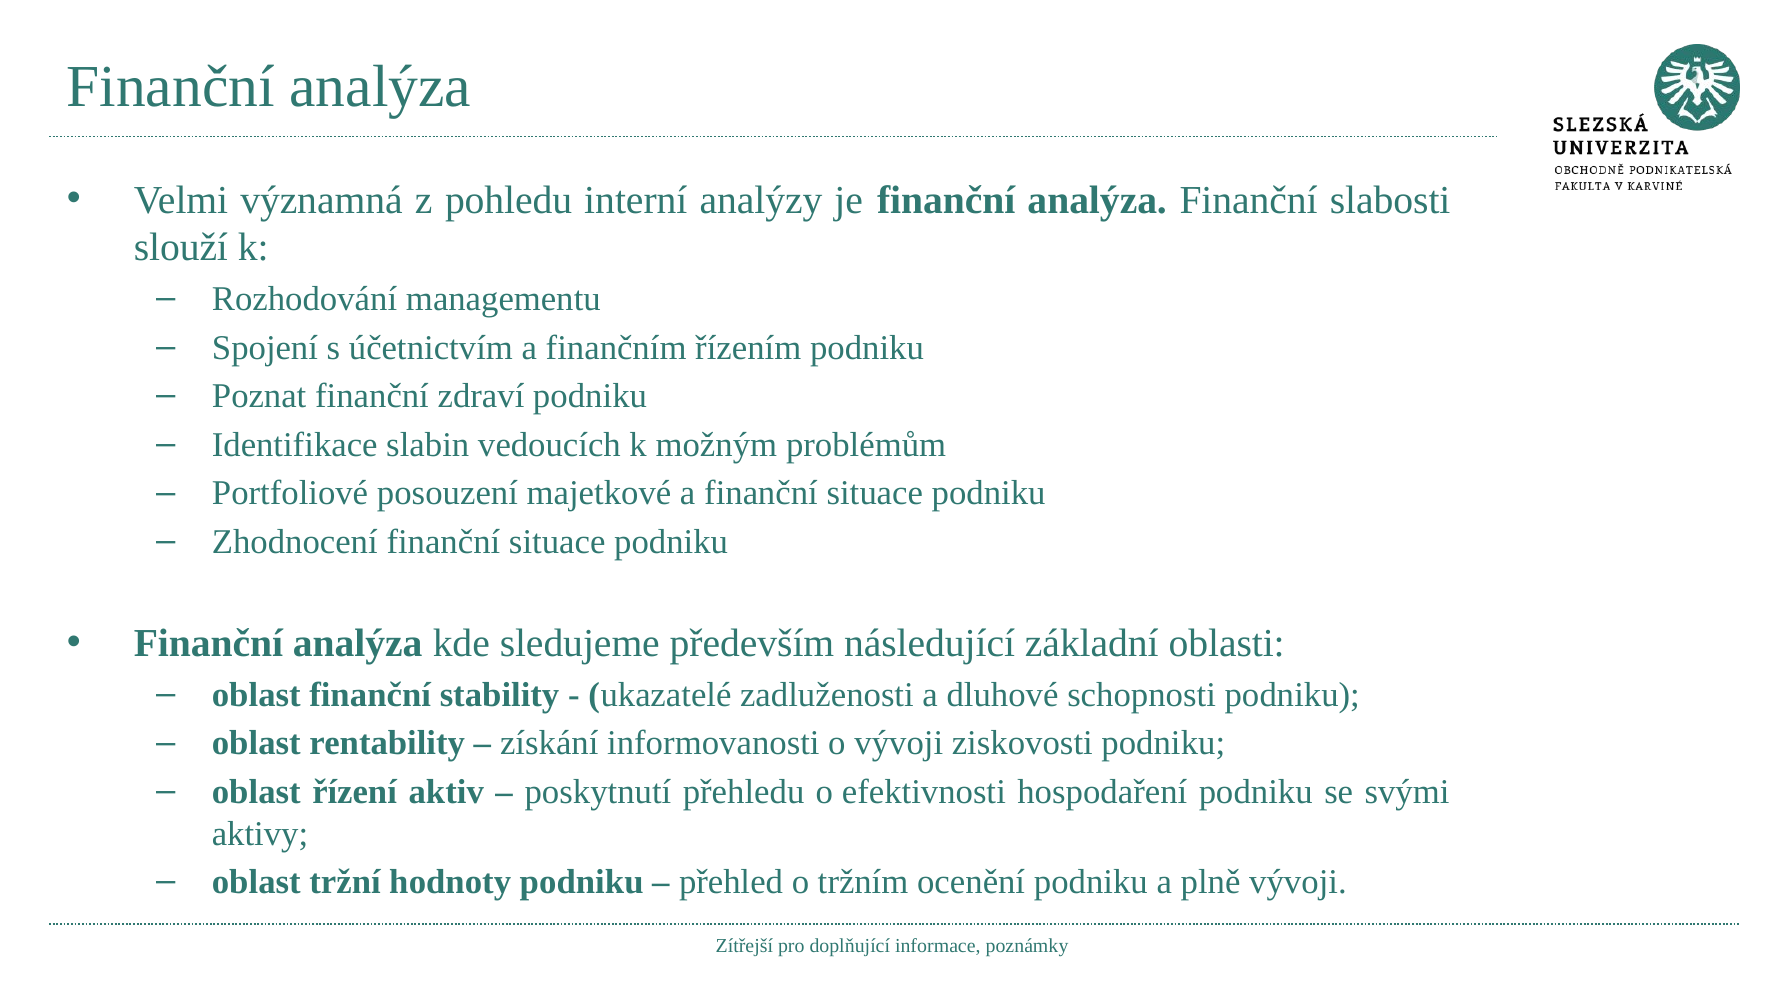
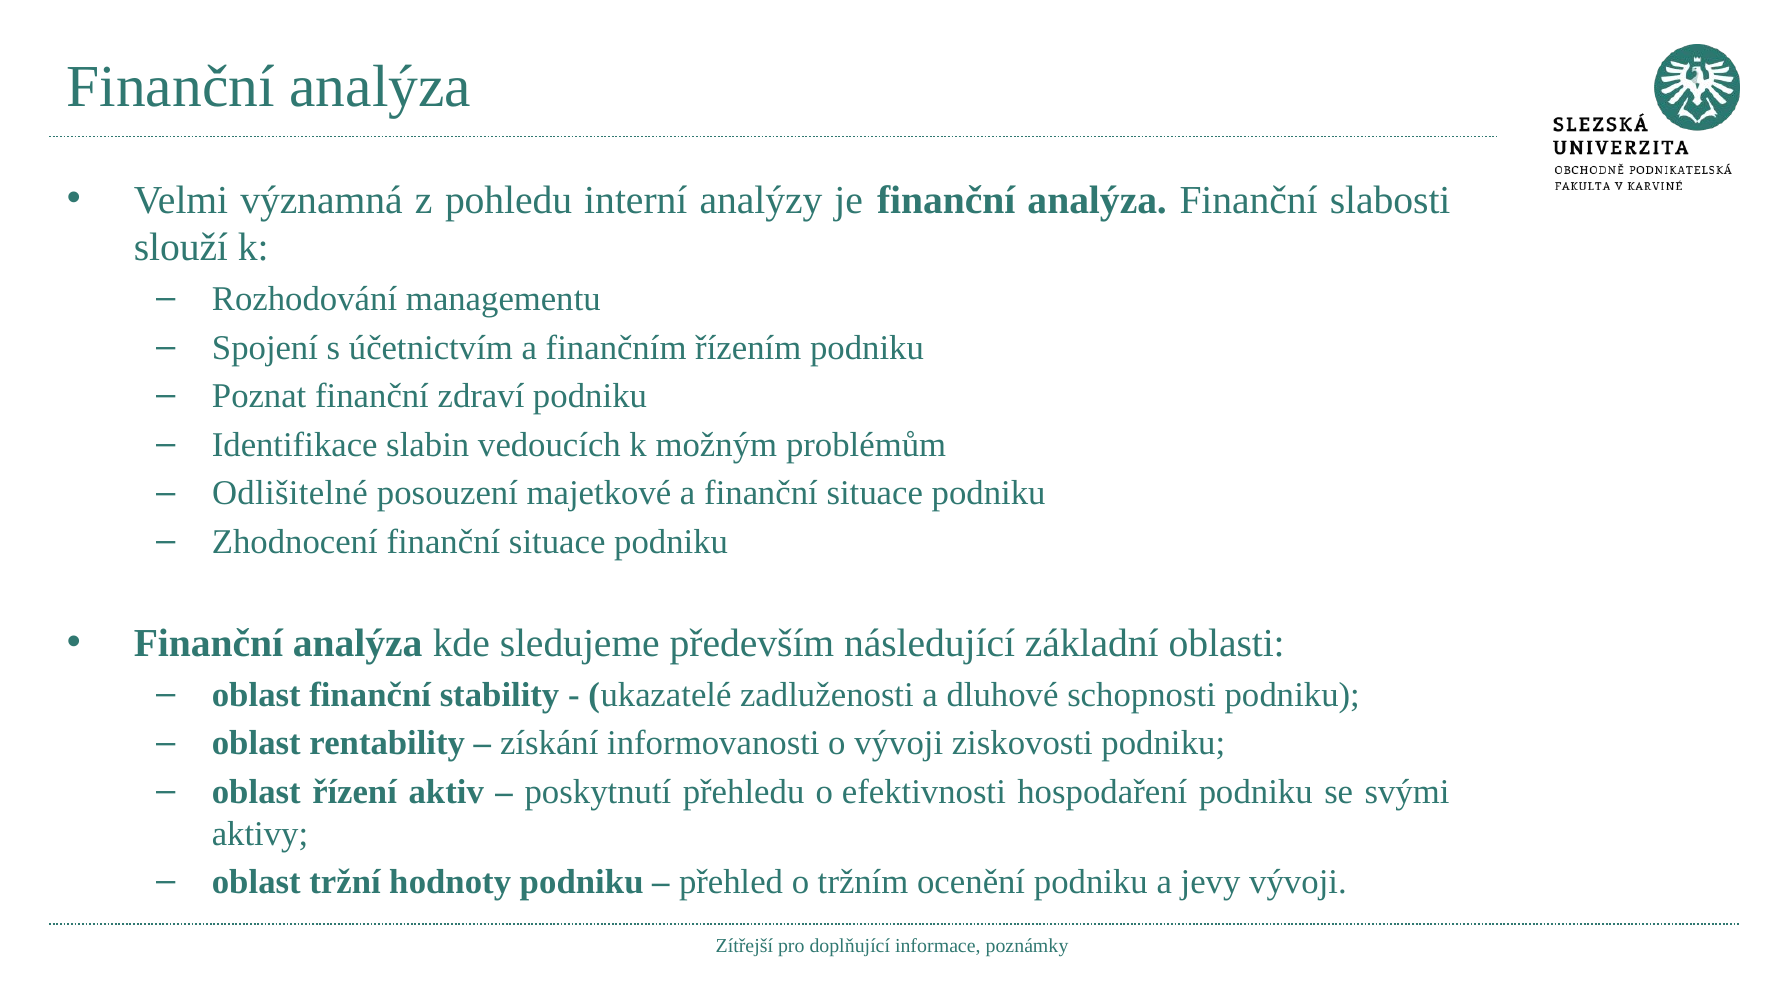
Portfoliové: Portfoliové -> Odlišitelné
plně: plně -> jevy
